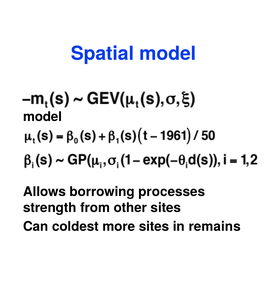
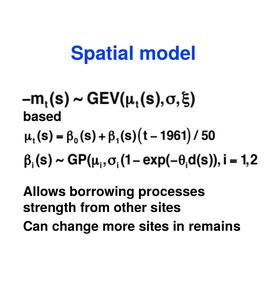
model at (43, 117): model -> based
coldest: coldest -> change
